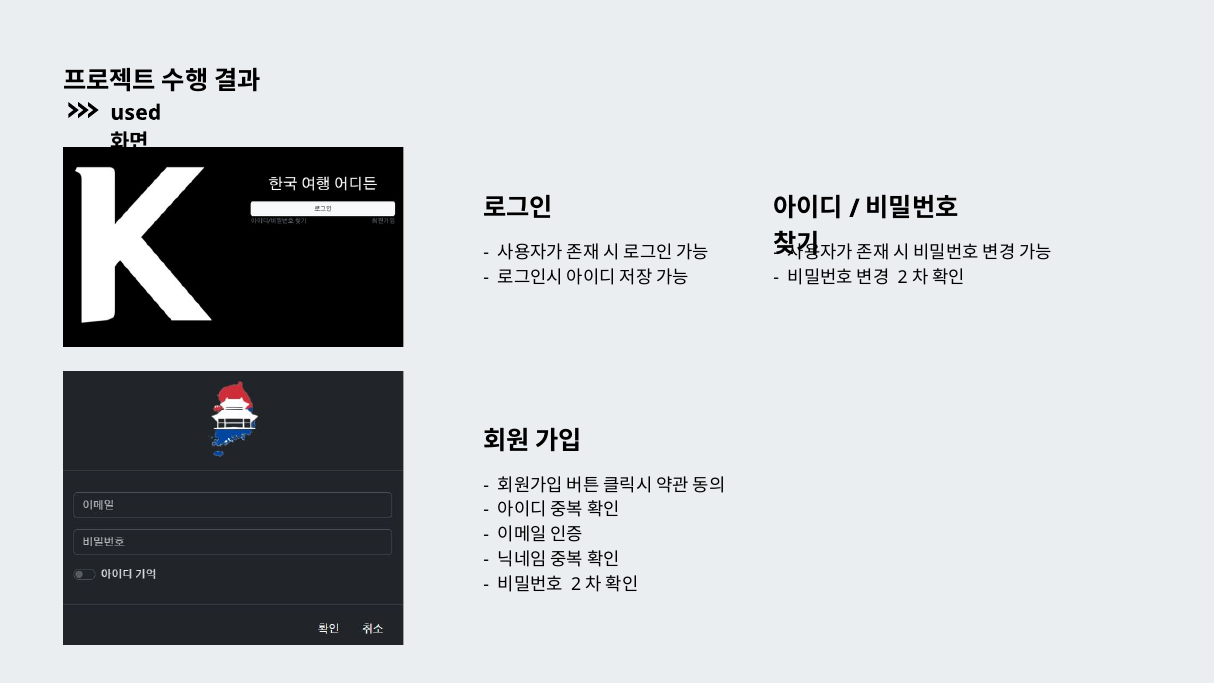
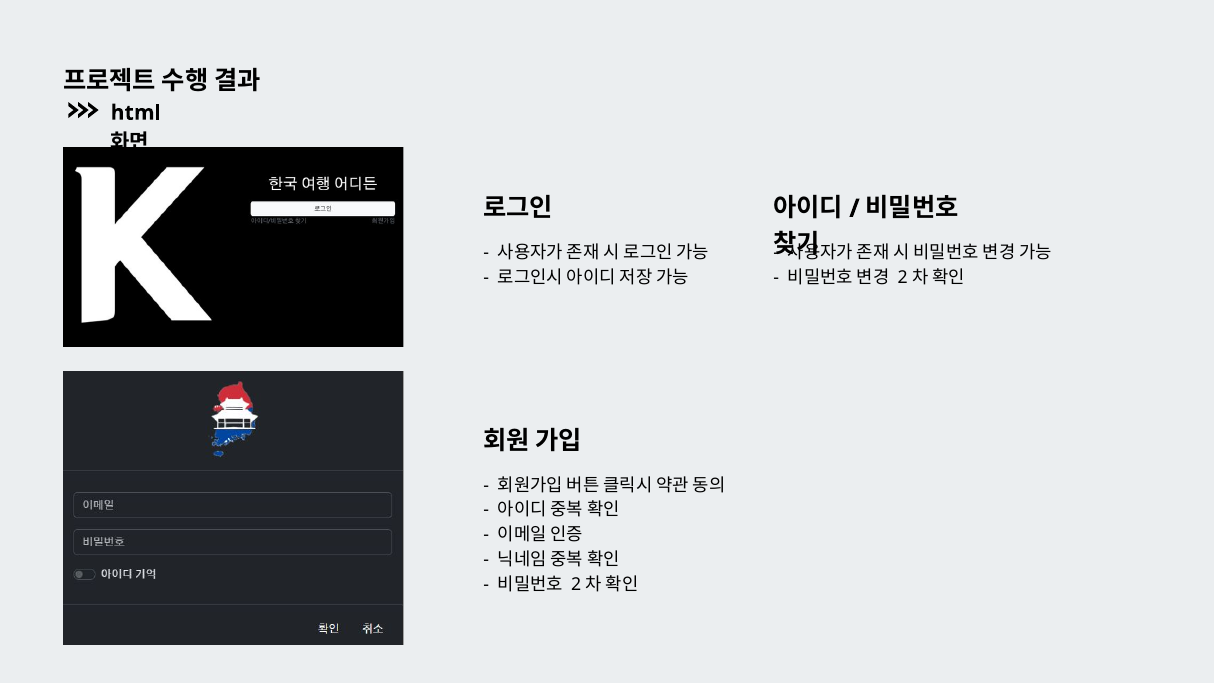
used: used -> html
